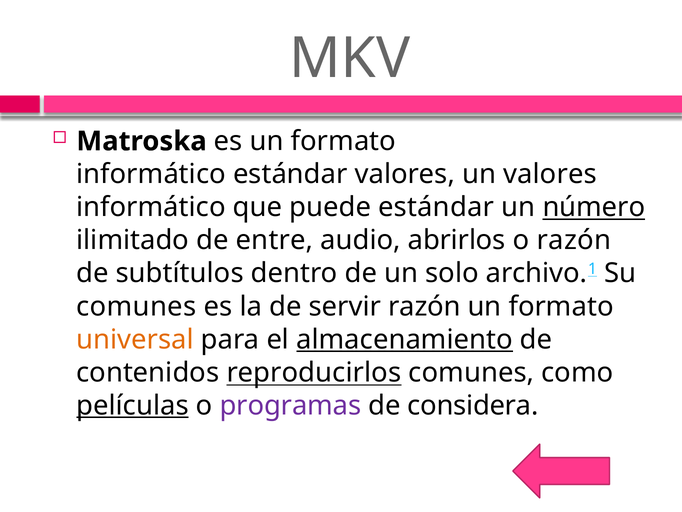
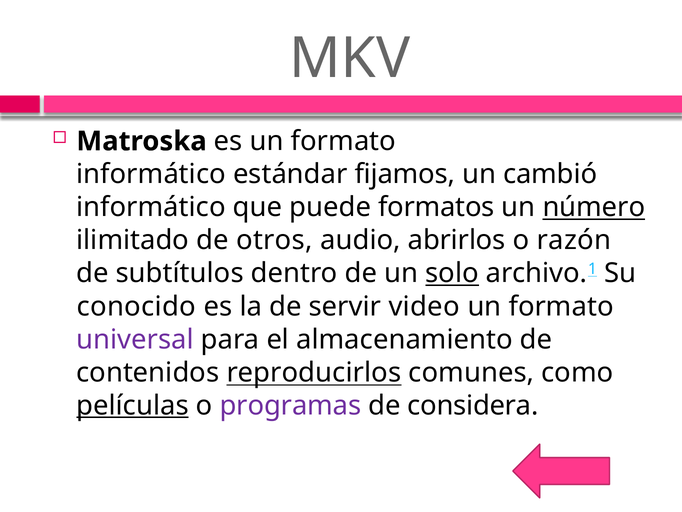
estándar valores: valores -> fijamos
un valores: valores -> cambió
puede estándar: estándar -> formatos
entre: entre -> otros
solo underline: none -> present
comunes at (136, 306): comunes -> conocido
servir razón: razón -> video
universal colour: orange -> purple
almacenamiento underline: present -> none
